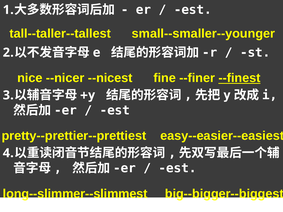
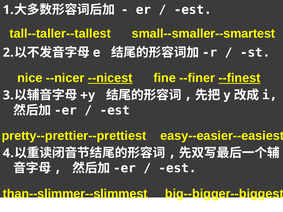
small--smaller--younger: small--smaller--younger -> small--smaller--smartest
--nicest underline: none -> present
long--slimmer--slimmest: long--slimmer--slimmest -> than--slimmer--slimmest
